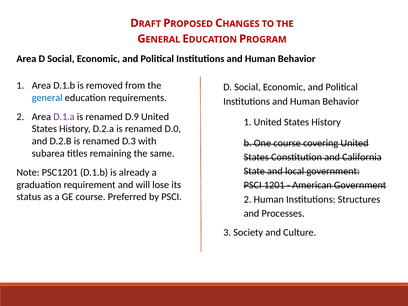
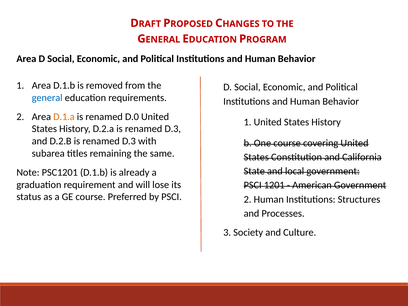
D.1.a colour: purple -> orange
D.9: D.9 -> D.0
D.2.a is renamed D.0: D.0 -> D.3
